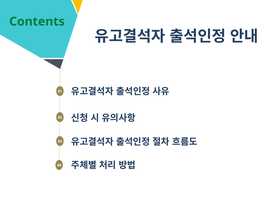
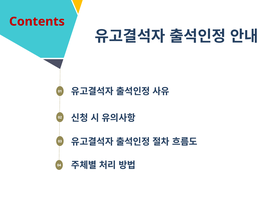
Contents colour: green -> red
